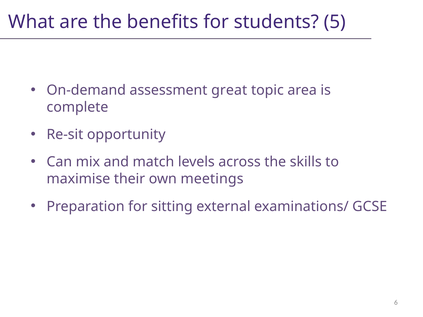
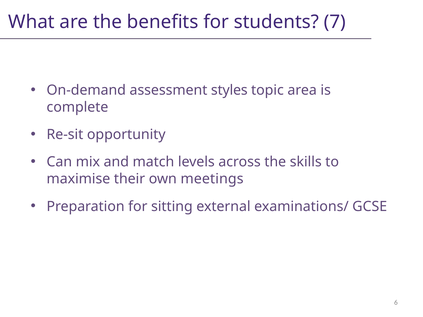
5: 5 -> 7
great: great -> styles
